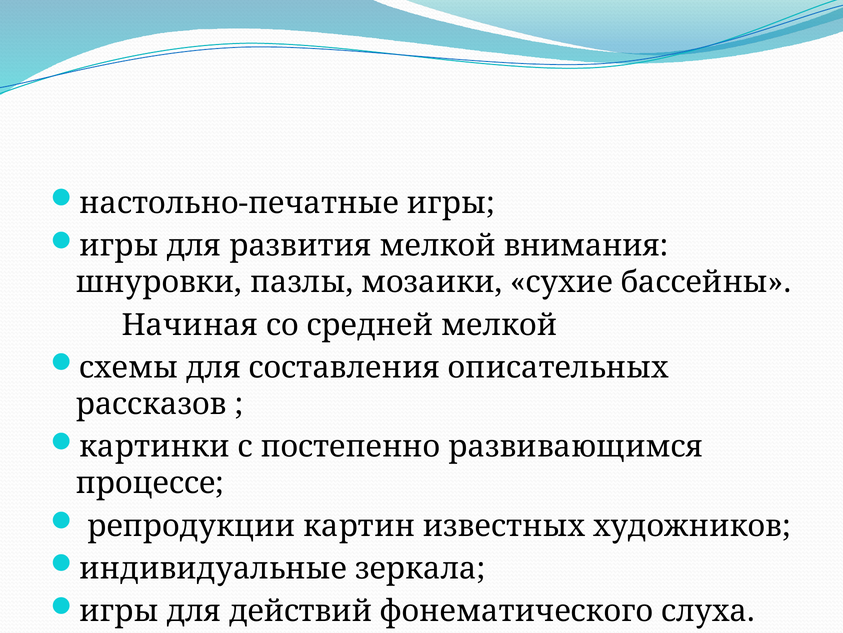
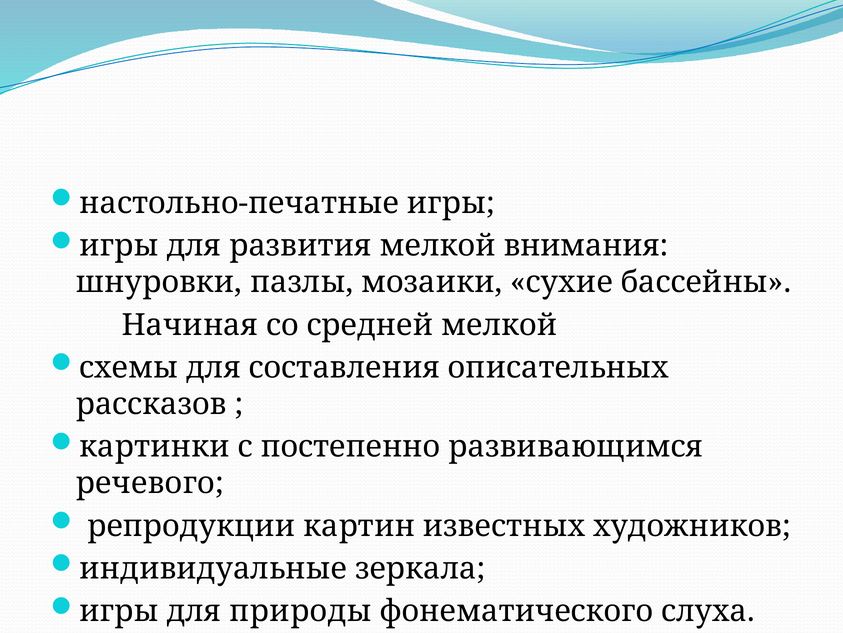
процессе: процессе -> речевого
действий: действий -> природы
